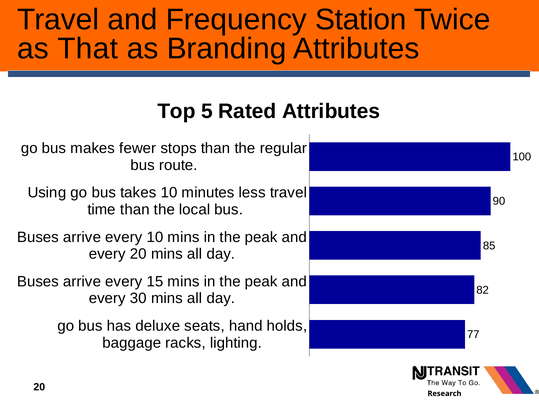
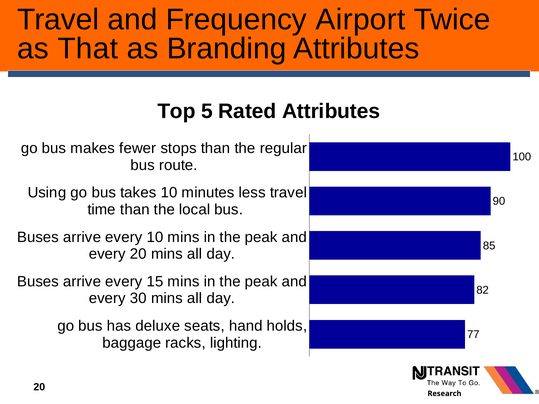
Station: Station -> Airport
